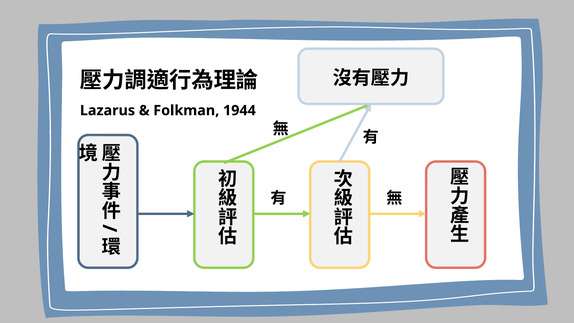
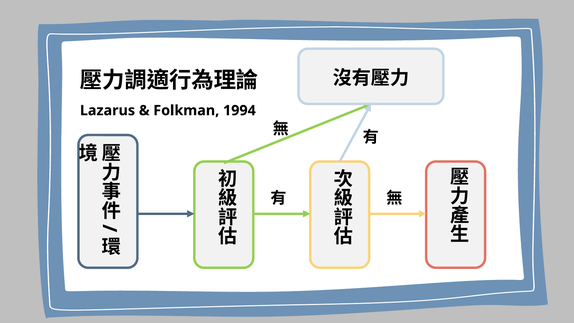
1944: 1944 -> 1994
